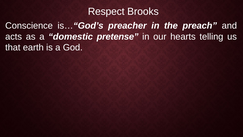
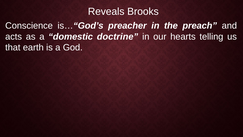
Respect: Respect -> Reveals
pretense: pretense -> doctrine
